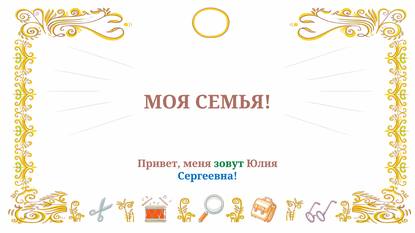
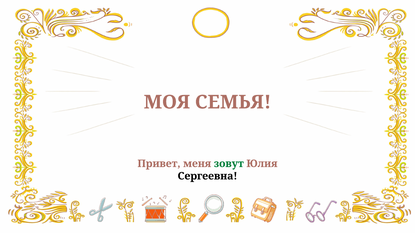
Сергеевна colour: blue -> black
